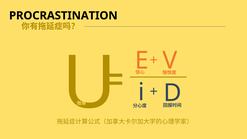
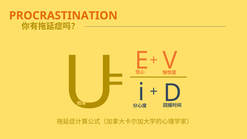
PROCRASTINATION colour: black -> orange
